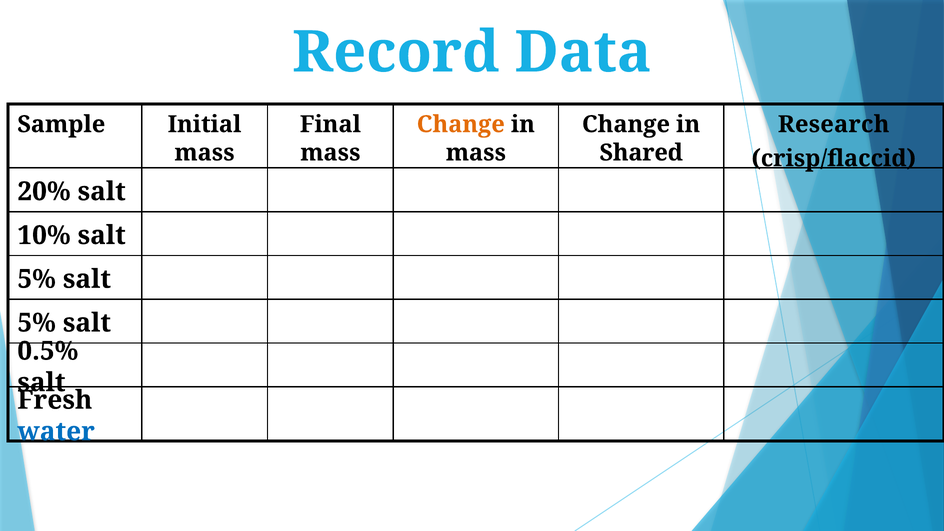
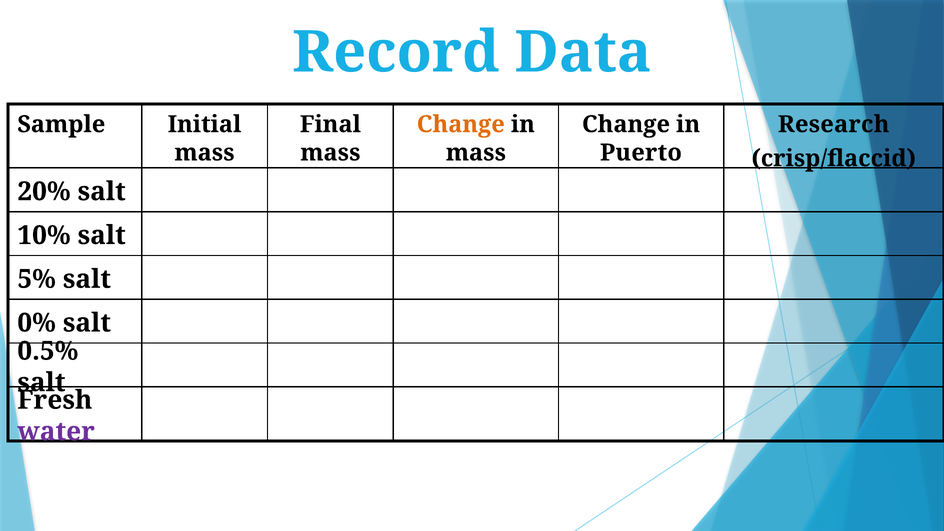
Shared: Shared -> Puerto
5% at (37, 323): 5% -> 0%
water colour: blue -> purple
